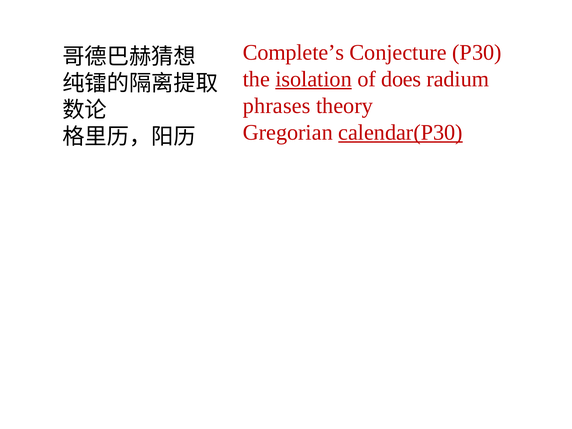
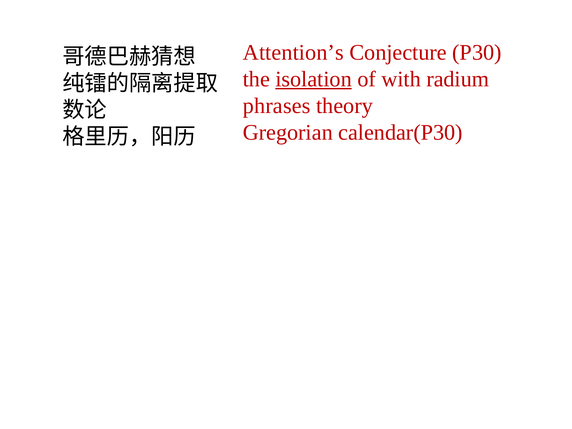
Complete’s: Complete’s -> Attention’s
does: does -> with
calendar(P30 underline: present -> none
